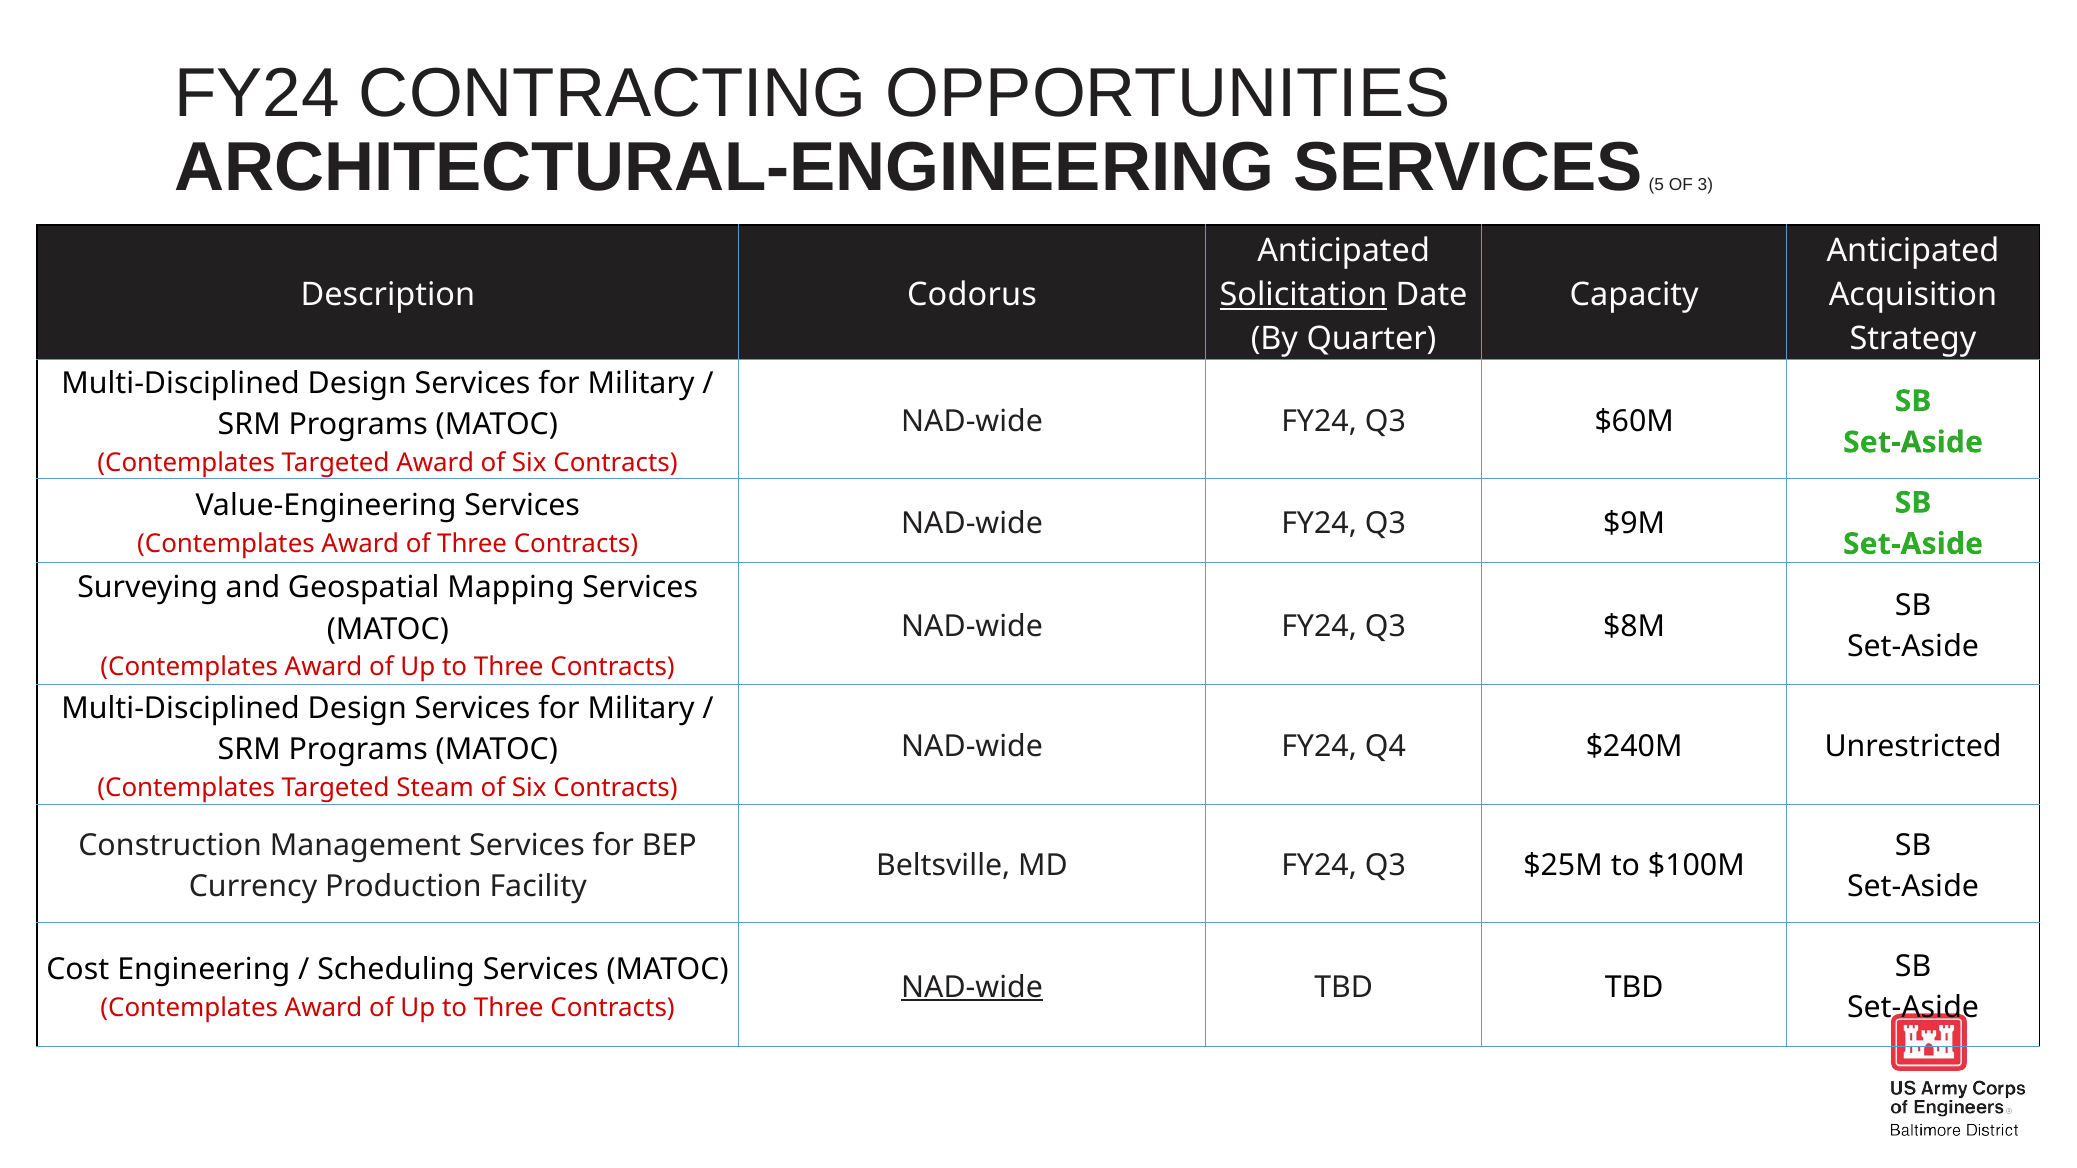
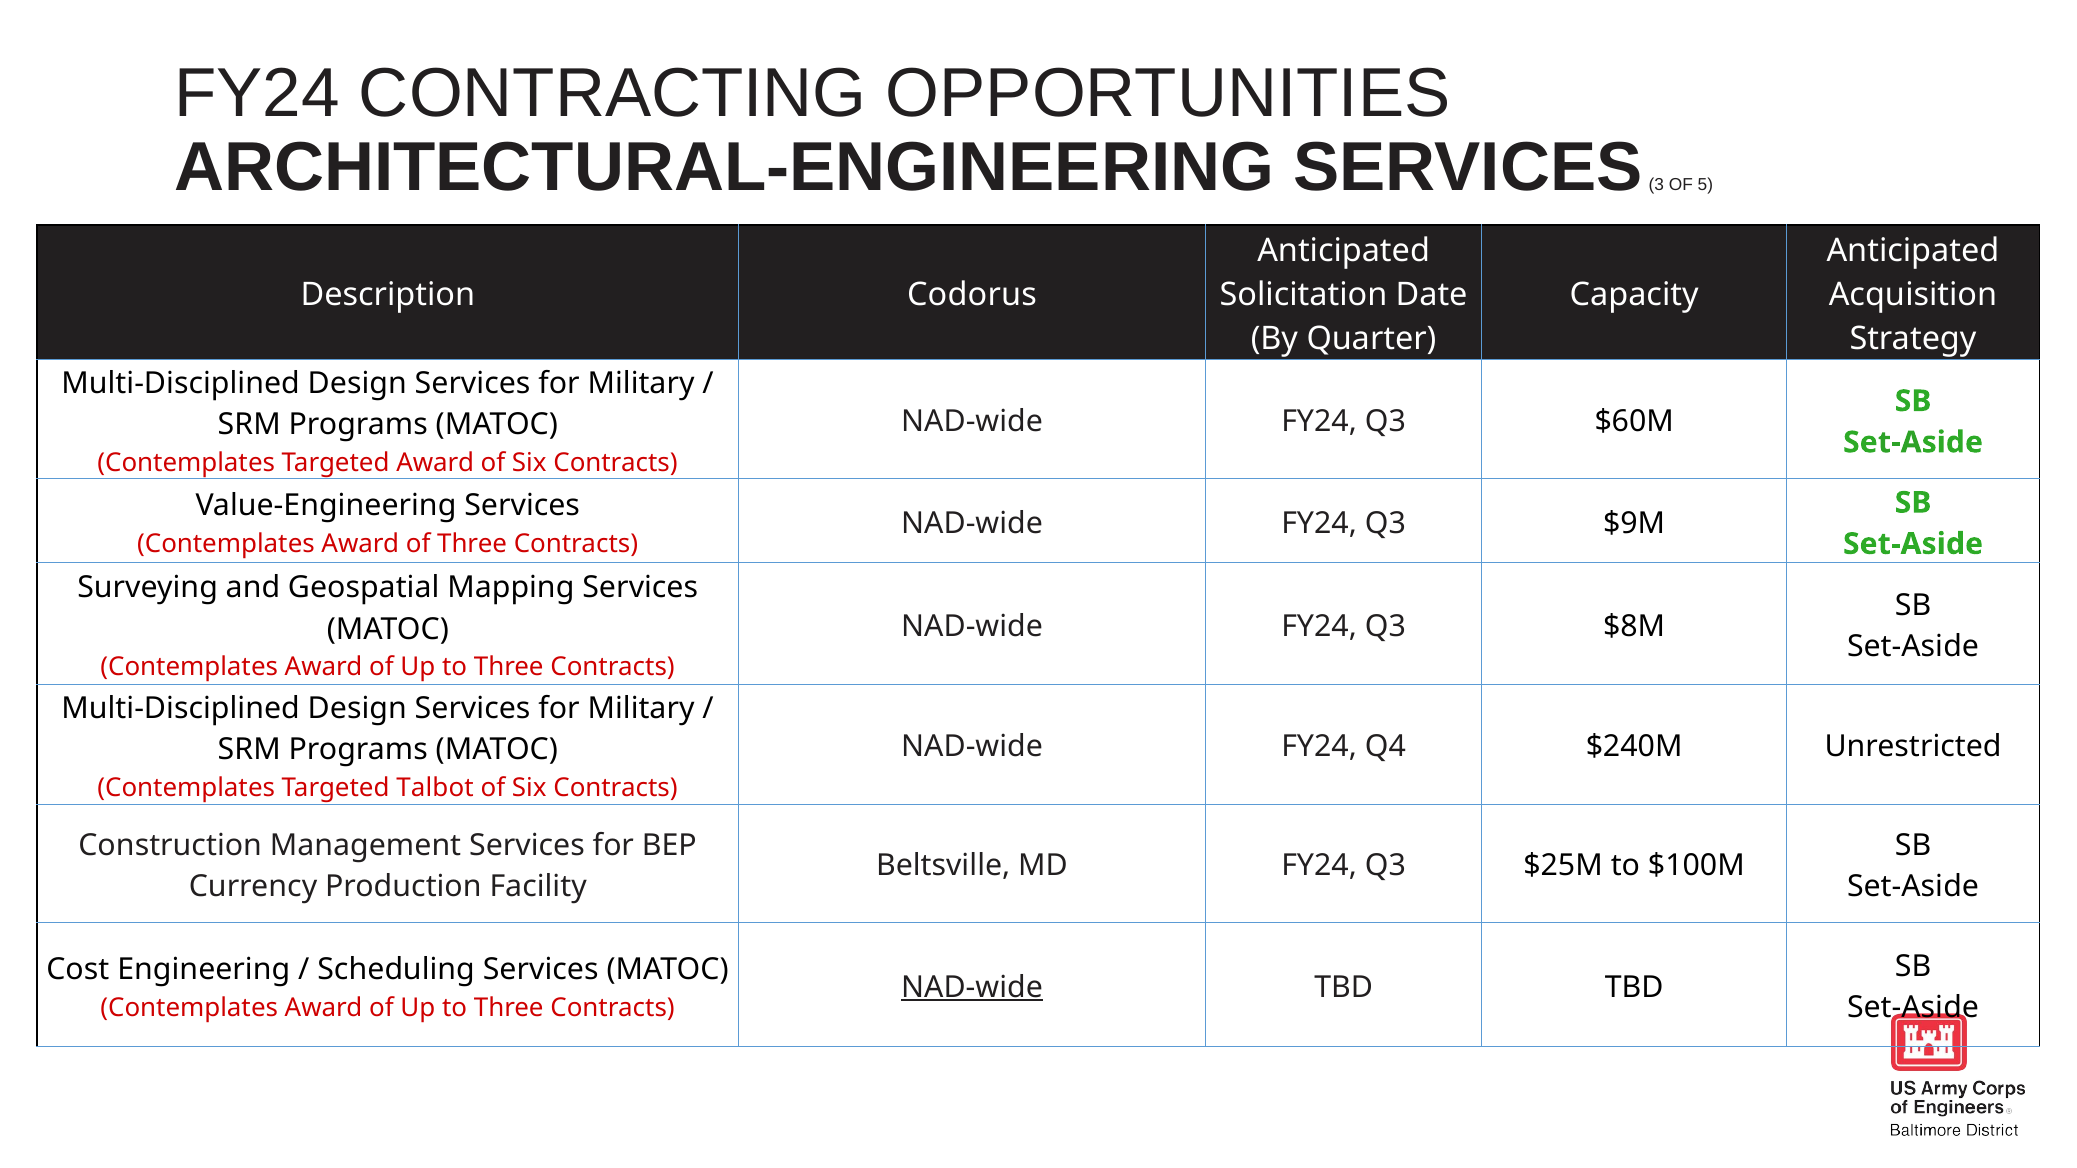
5: 5 -> 3
3: 3 -> 5
Solicitation underline: present -> none
Steam: Steam -> Talbot
